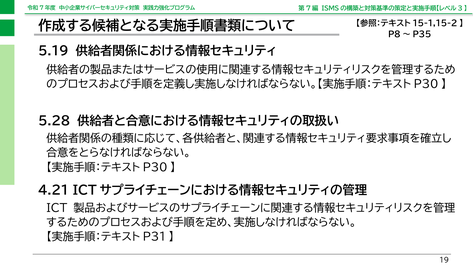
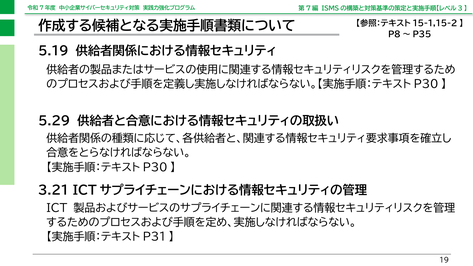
5.28: 5.28 -> 5.29
4.21: 4.21 -> 3.21
